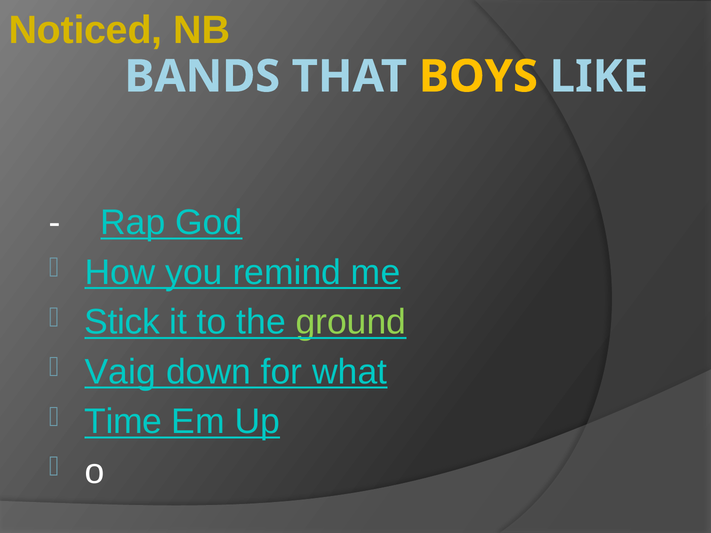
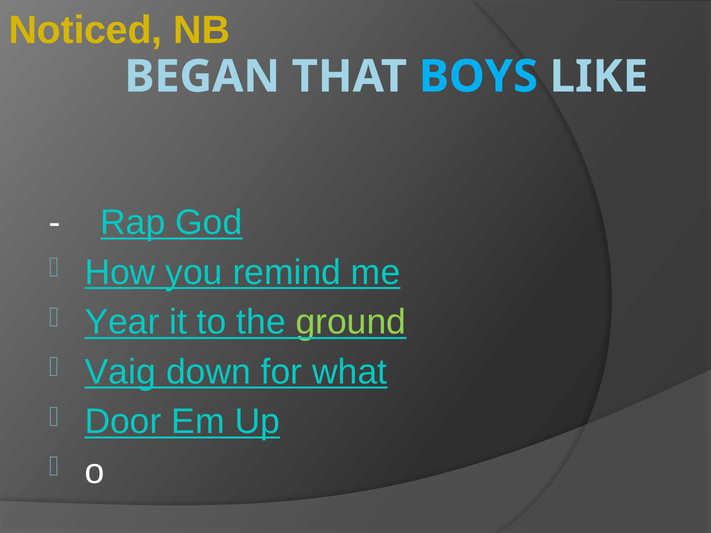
BANDS: BANDS -> BEGAN
BOYS colour: yellow -> light blue
Stick: Stick -> Year
Time: Time -> Door
